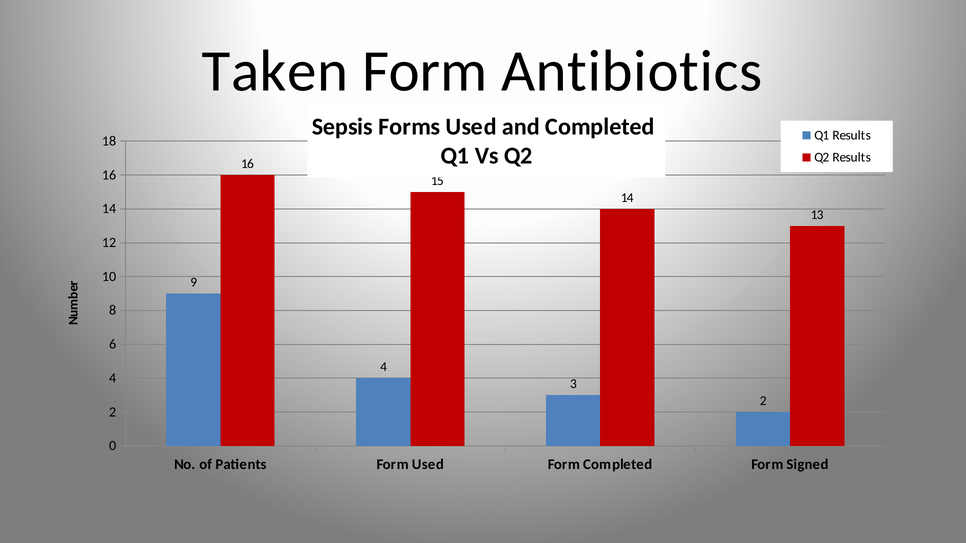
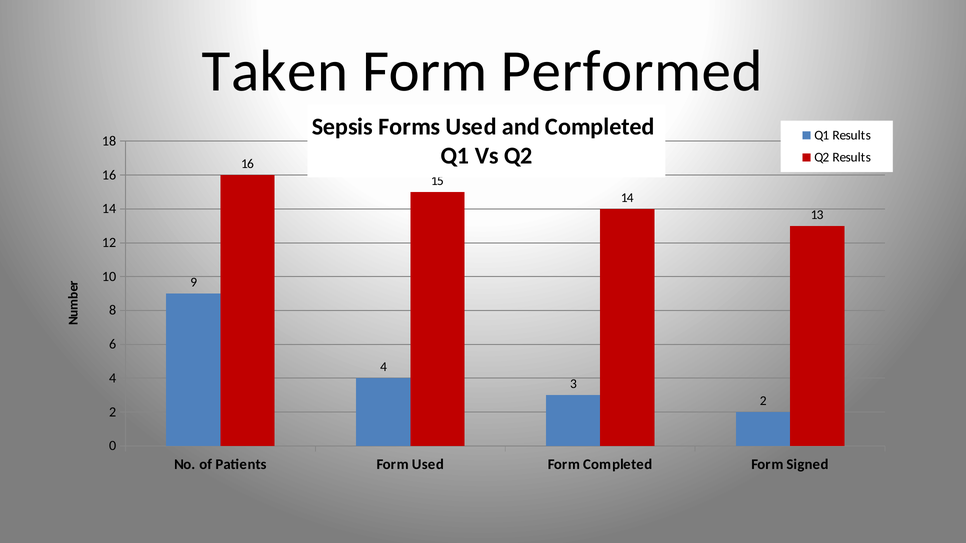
Antibiotics: Antibiotics -> Performed
